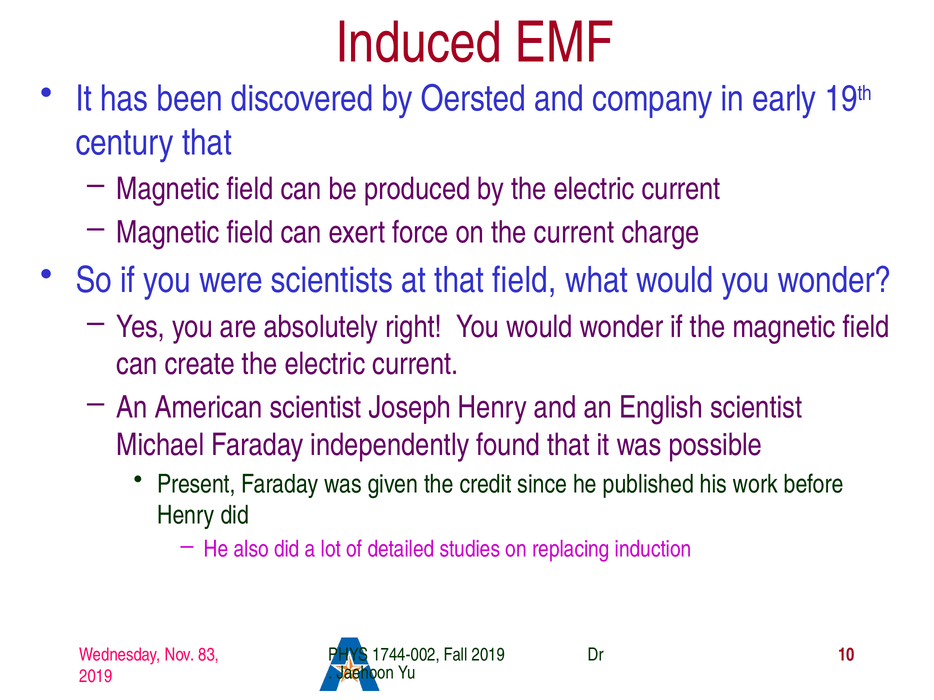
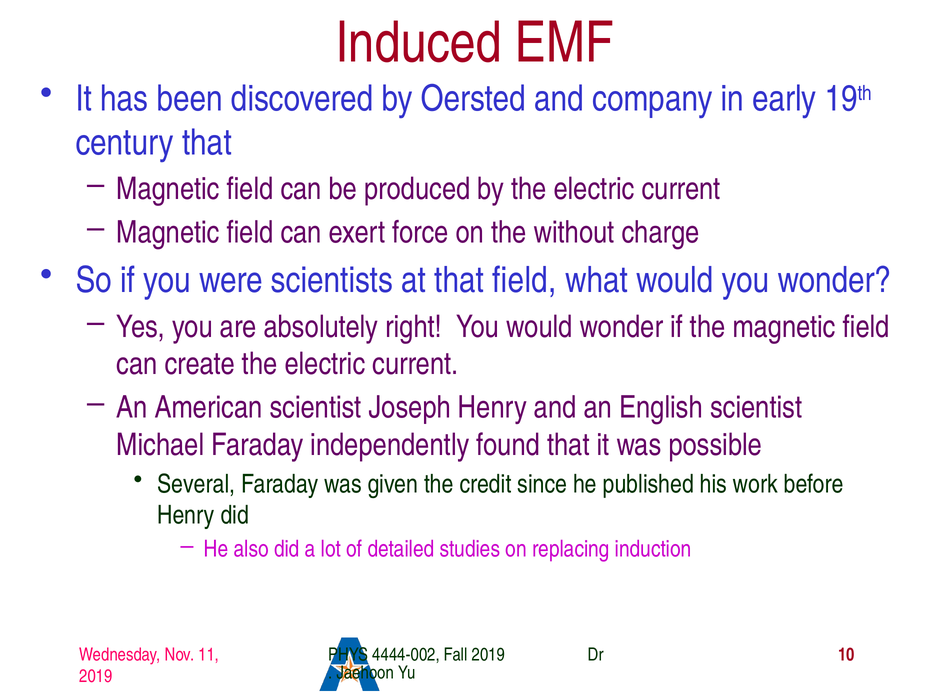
the current: current -> without
Present: Present -> Several
83: 83 -> 11
1744-002: 1744-002 -> 4444-002
